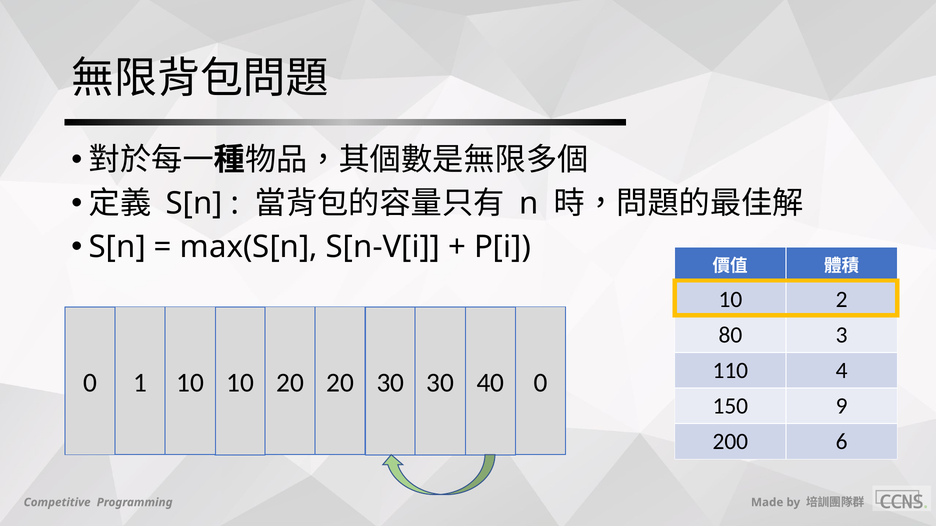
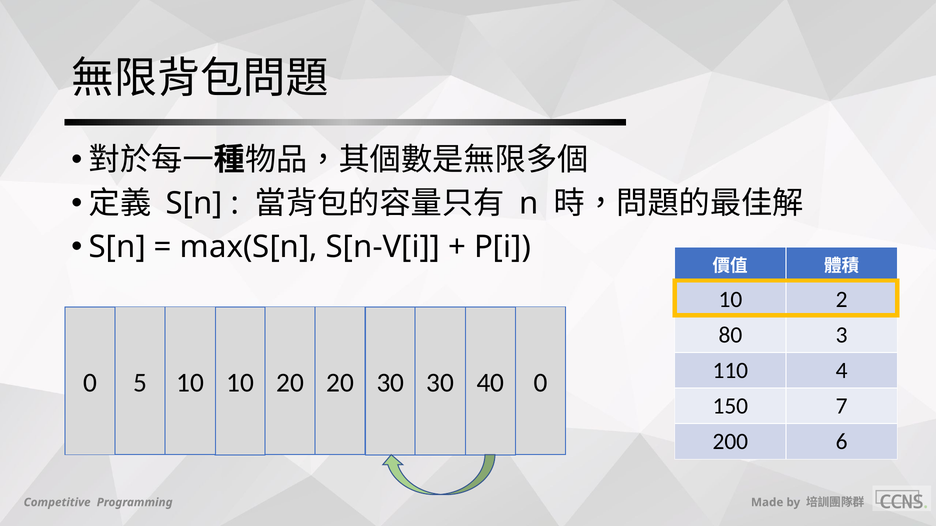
1: 1 -> 5
9: 9 -> 7
